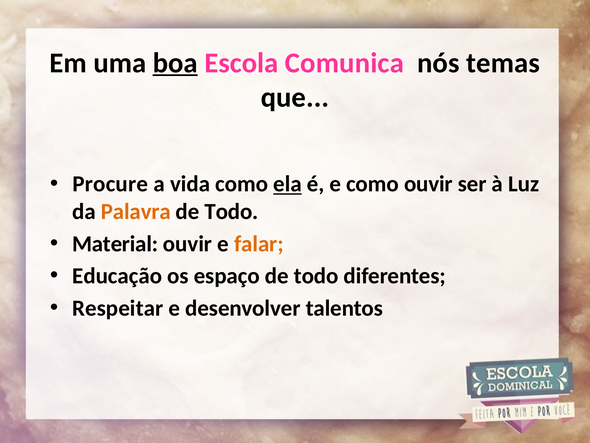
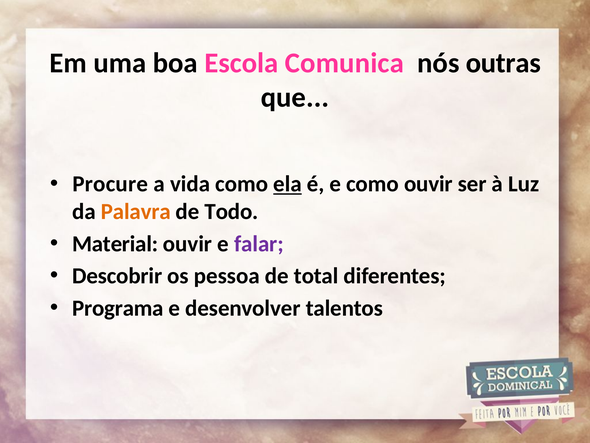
boa underline: present -> none
temas: temas -> outras
falar colour: orange -> purple
Educação: Educação -> Descobrir
espaço: espaço -> pessoa
todo at (316, 276): todo -> total
Respeitar: Respeitar -> Programa
